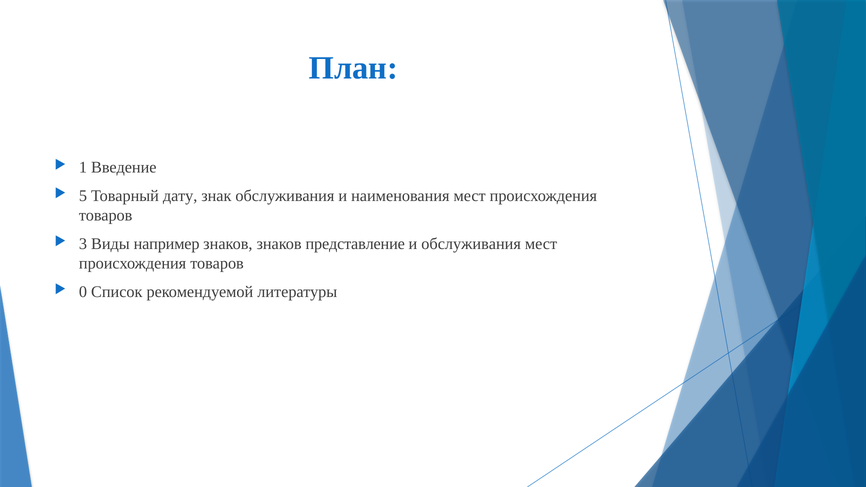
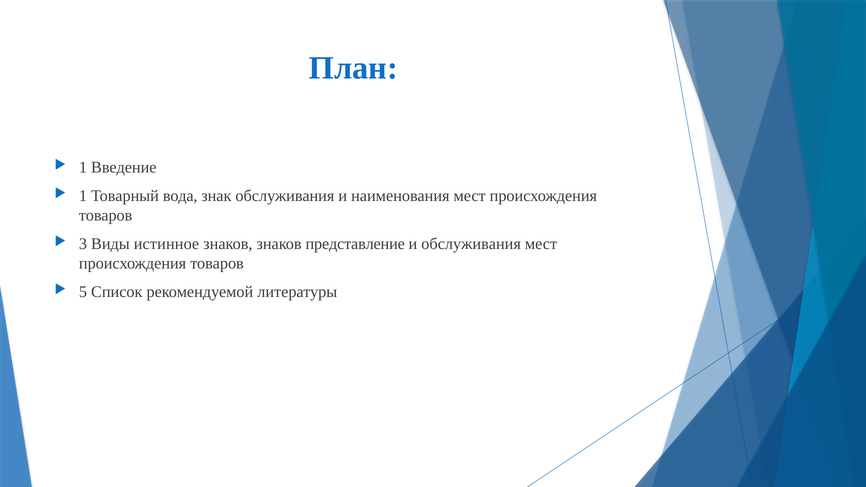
5 at (83, 196): 5 -> 1
дату: дату -> вода
например: например -> истинное
0: 0 -> 5
